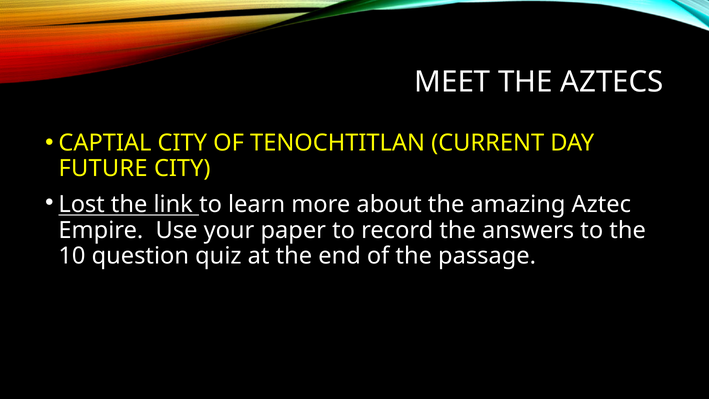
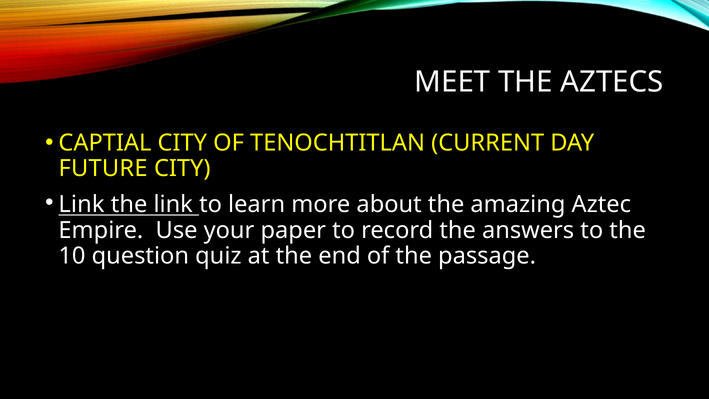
Lost at (82, 204): Lost -> Link
